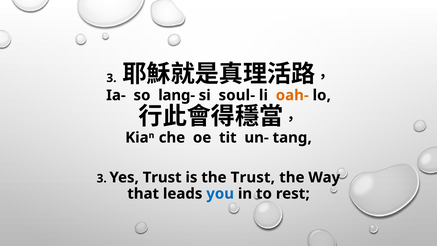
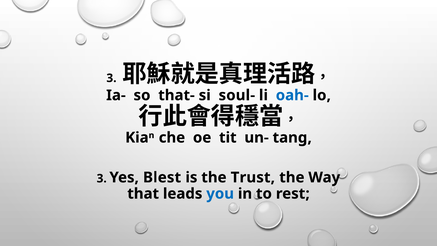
lang-: lang- -> that-
oah- colour: orange -> blue
Yes Trust: Trust -> Blest
